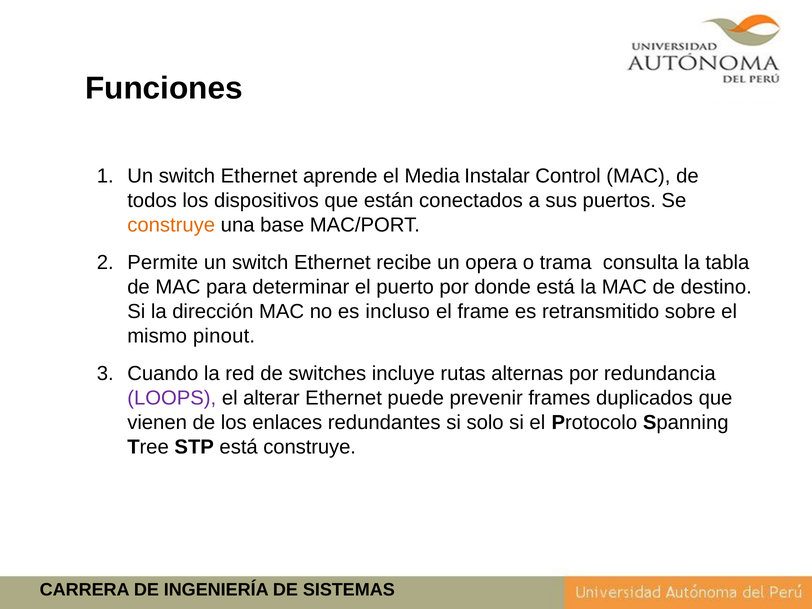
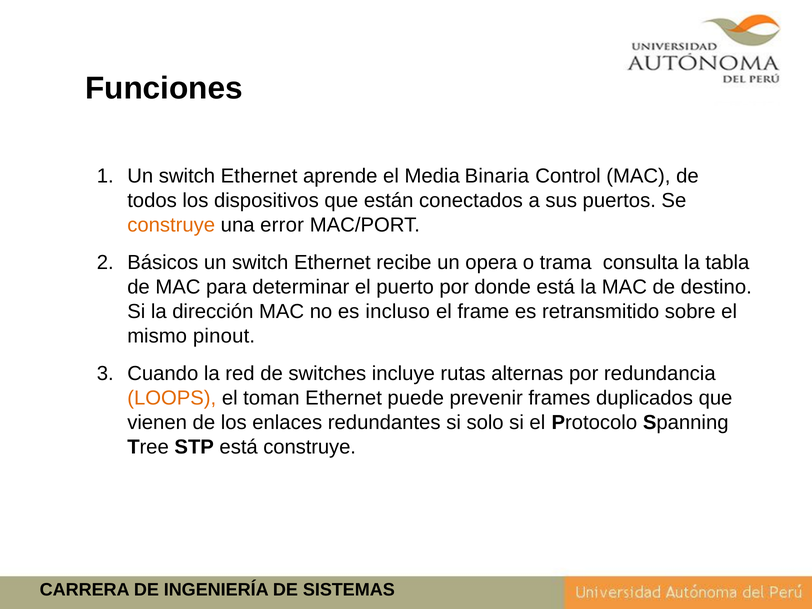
Instalar: Instalar -> Binaria
base: base -> error
Permite: Permite -> Básicos
LOOPS colour: purple -> orange
alterar: alterar -> toman
